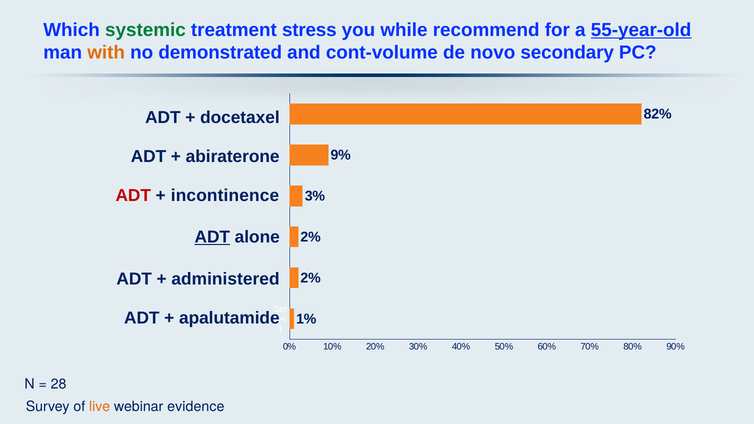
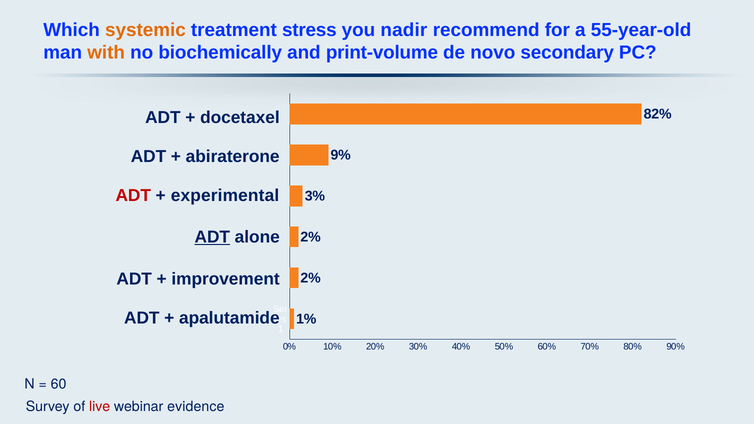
systemic colour: green -> orange
while: while -> nadir
55-year-old underline: present -> none
demonstrated: demonstrated -> biochemically
cont-volume: cont-volume -> print-volume
incontinence: incontinence -> experimental
administered: administered -> improvement
28: 28 -> 60
live colour: orange -> red
